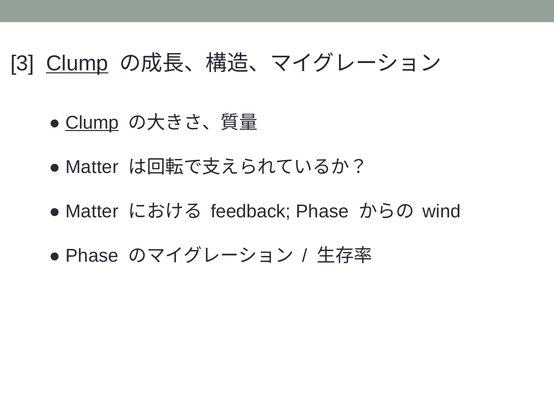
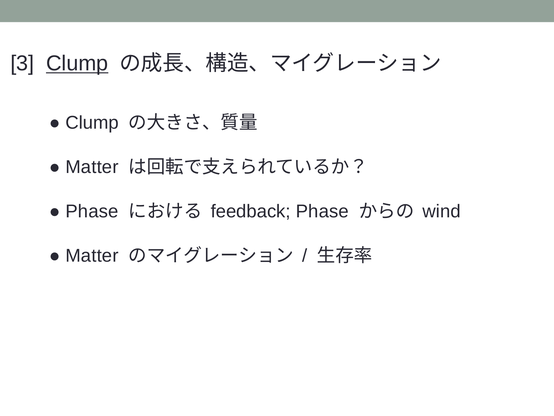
Clump at (92, 122) underline: present -> none
Matter at (92, 211): Matter -> Phase
Phase at (92, 255): Phase -> Matter
